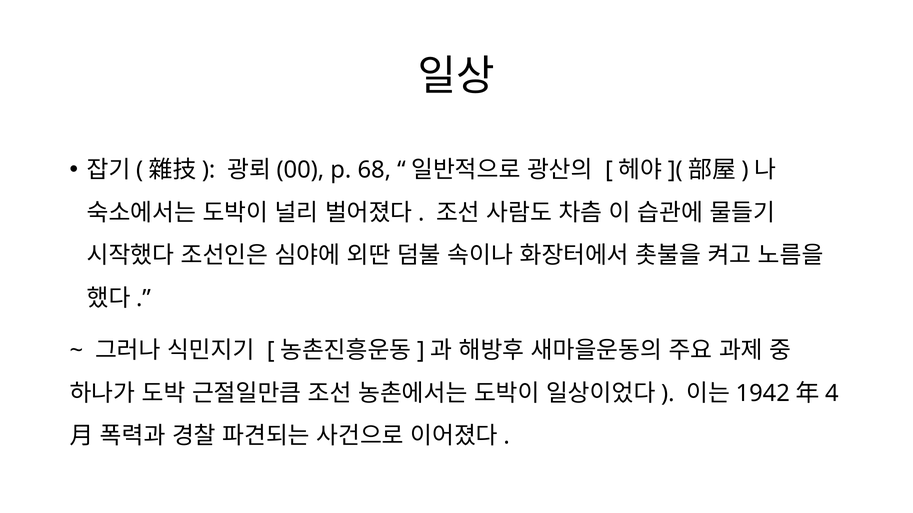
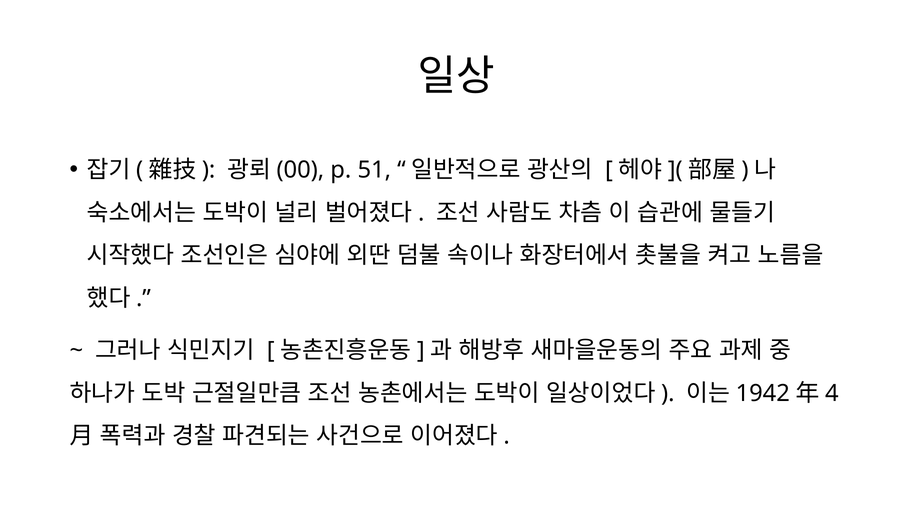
68: 68 -> 51
